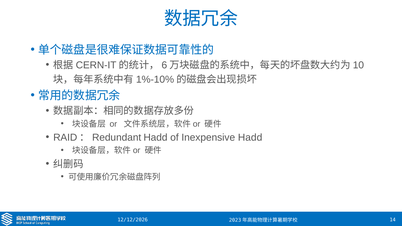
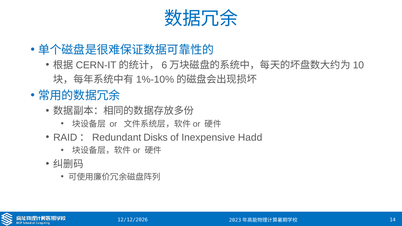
RAID：Redundant Hadd: Hadd -> Disks
